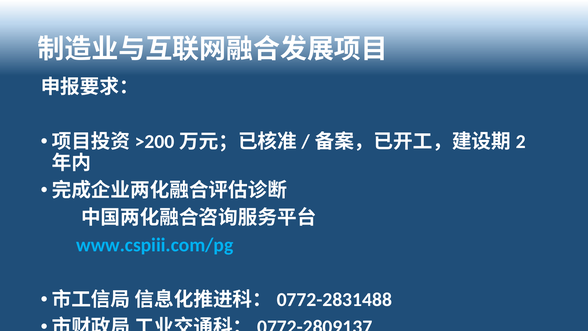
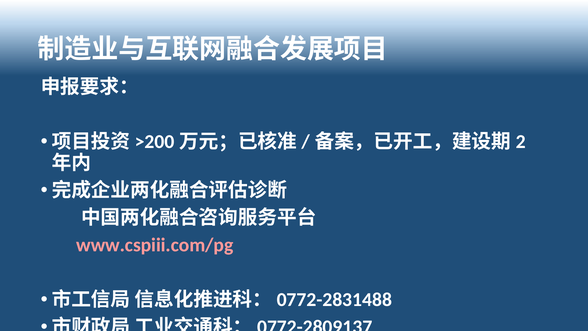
www.cspiii.com/pg colour: light blue -> pink
